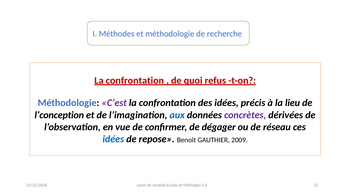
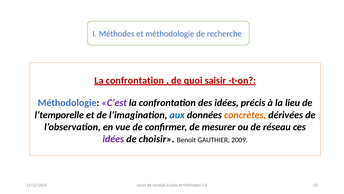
refus: refus -> saisir
l’conception: l’conception -> l’temporelle
concrètes colour: purple -> orange
dégager: dégager -> mesurer
idées at (113, 139) colour: blue -> purple
repose: repose -> choisir
